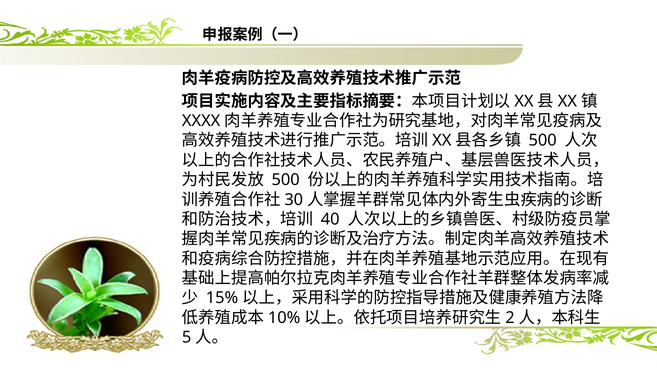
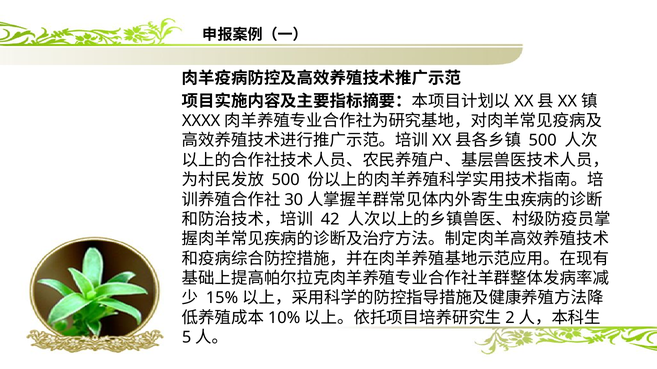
40: 40 -> 42
